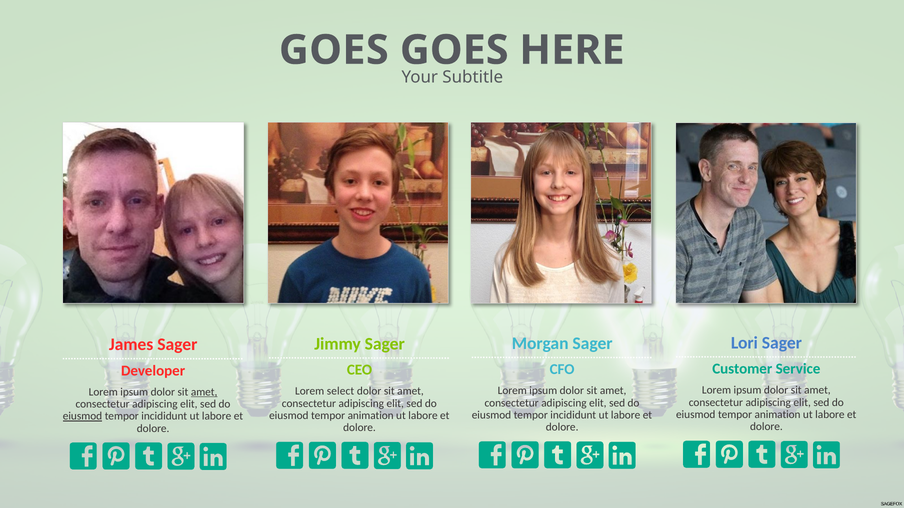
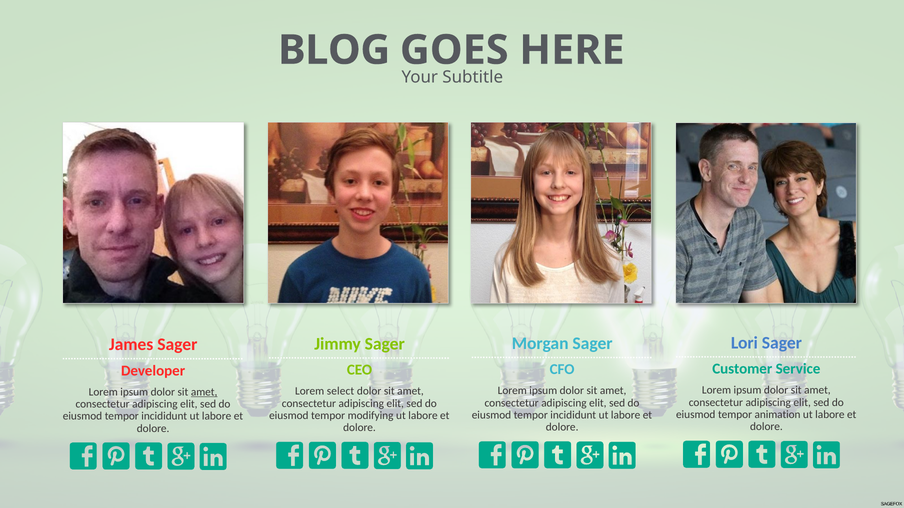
GOES at (334, 50): GOES -> BLOG
animation at (371, 416): animation -> modifying
eiusmod at (82, 417) underline: present -> none
